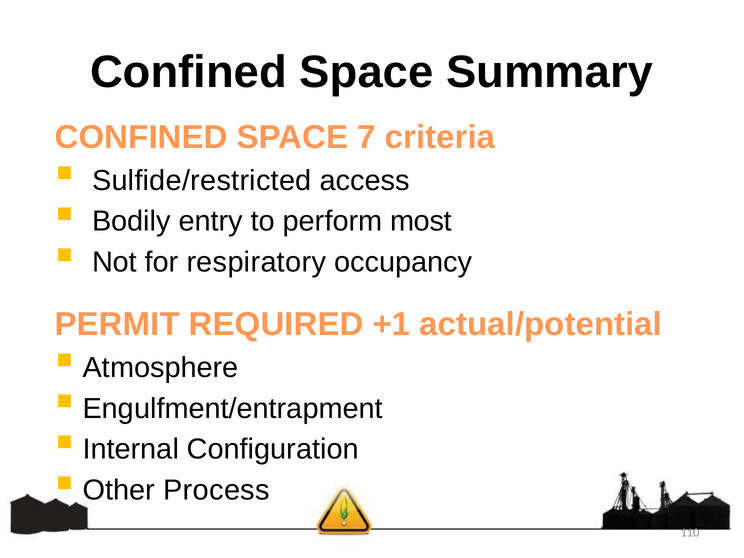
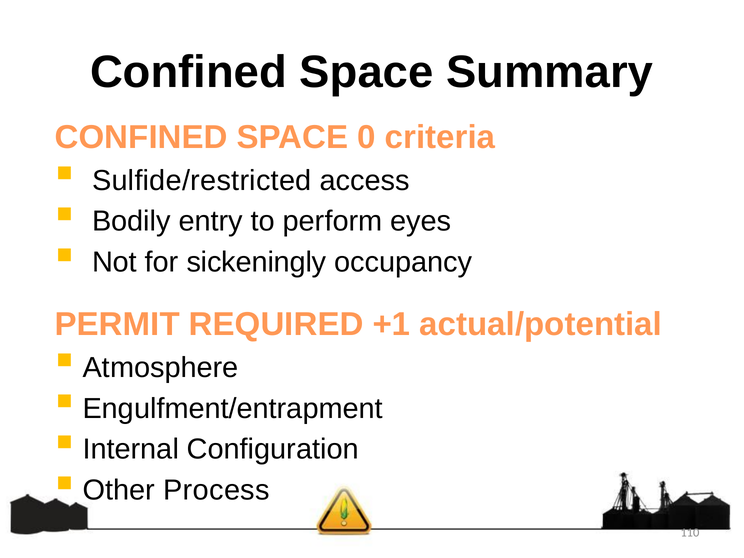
7: 7 -> 0
most: most -> eyes
respiratory: respiratory -> sickeningly
